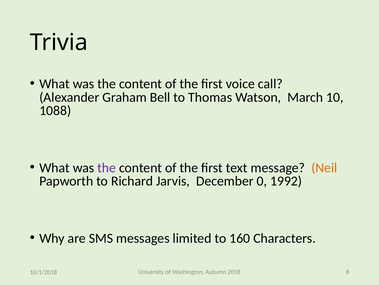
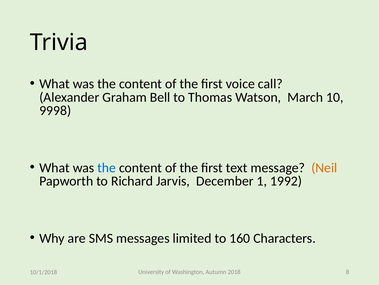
1088: 1088 -> 9998
the at (107, 167) colour: purple -> blue
0: 0 -> 1
